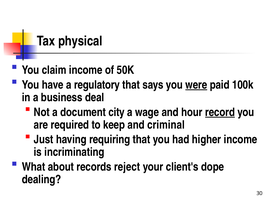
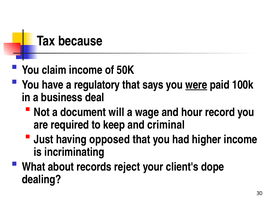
physical: physical -> because
city: city -> will
record underline: present -> none
requiring: requiring -> opposed
